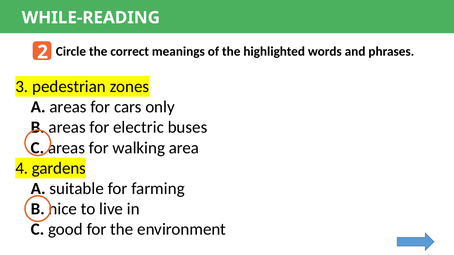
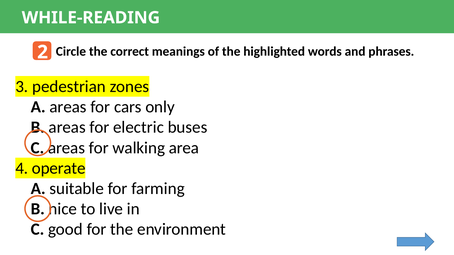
gardens: gardens -> operate
